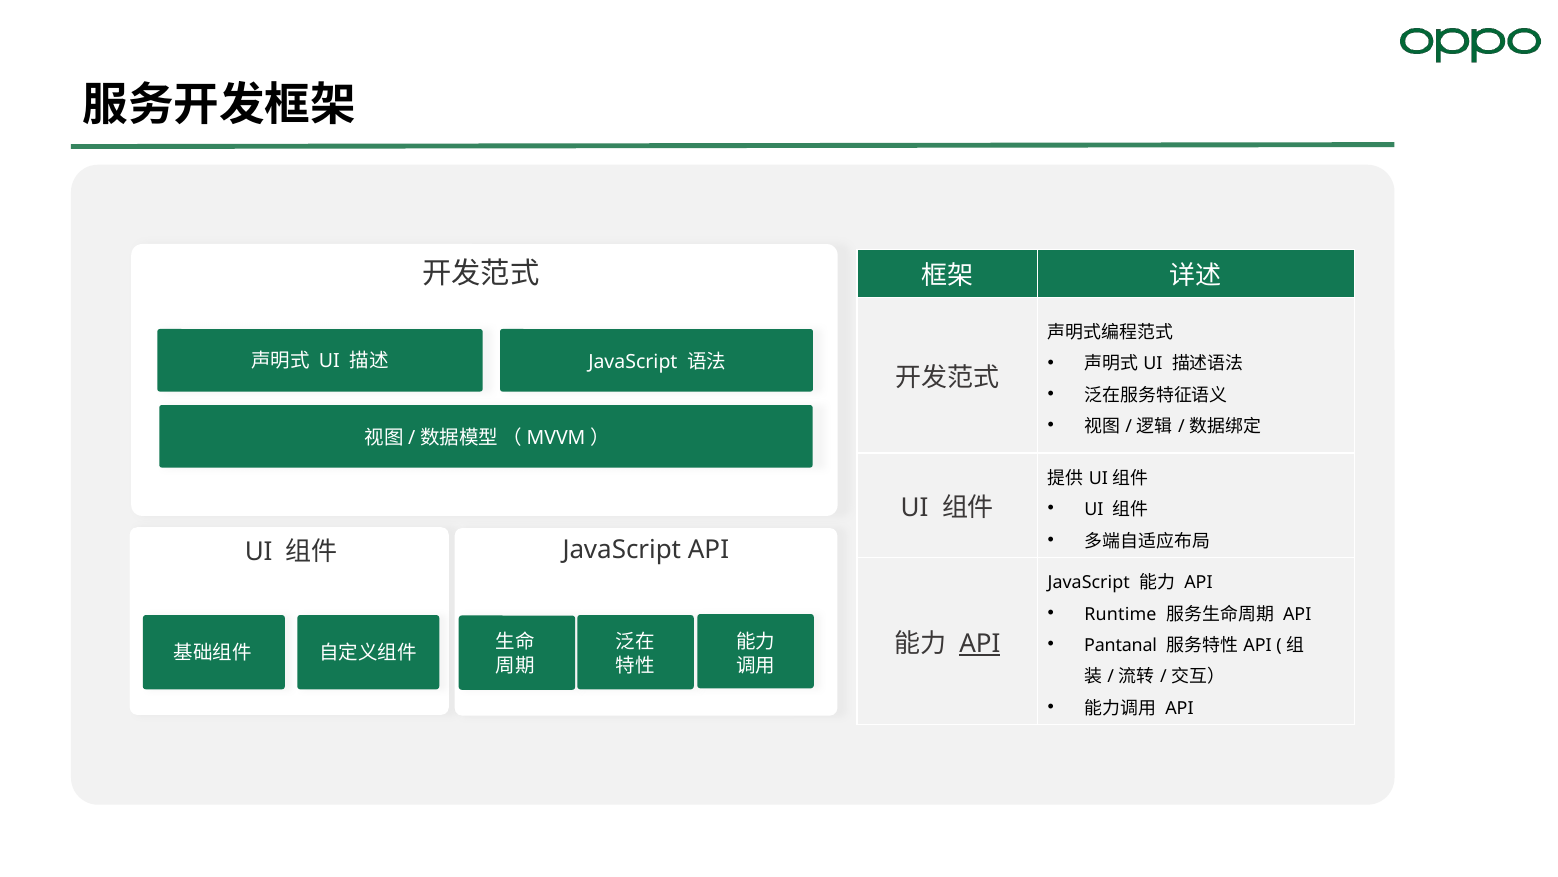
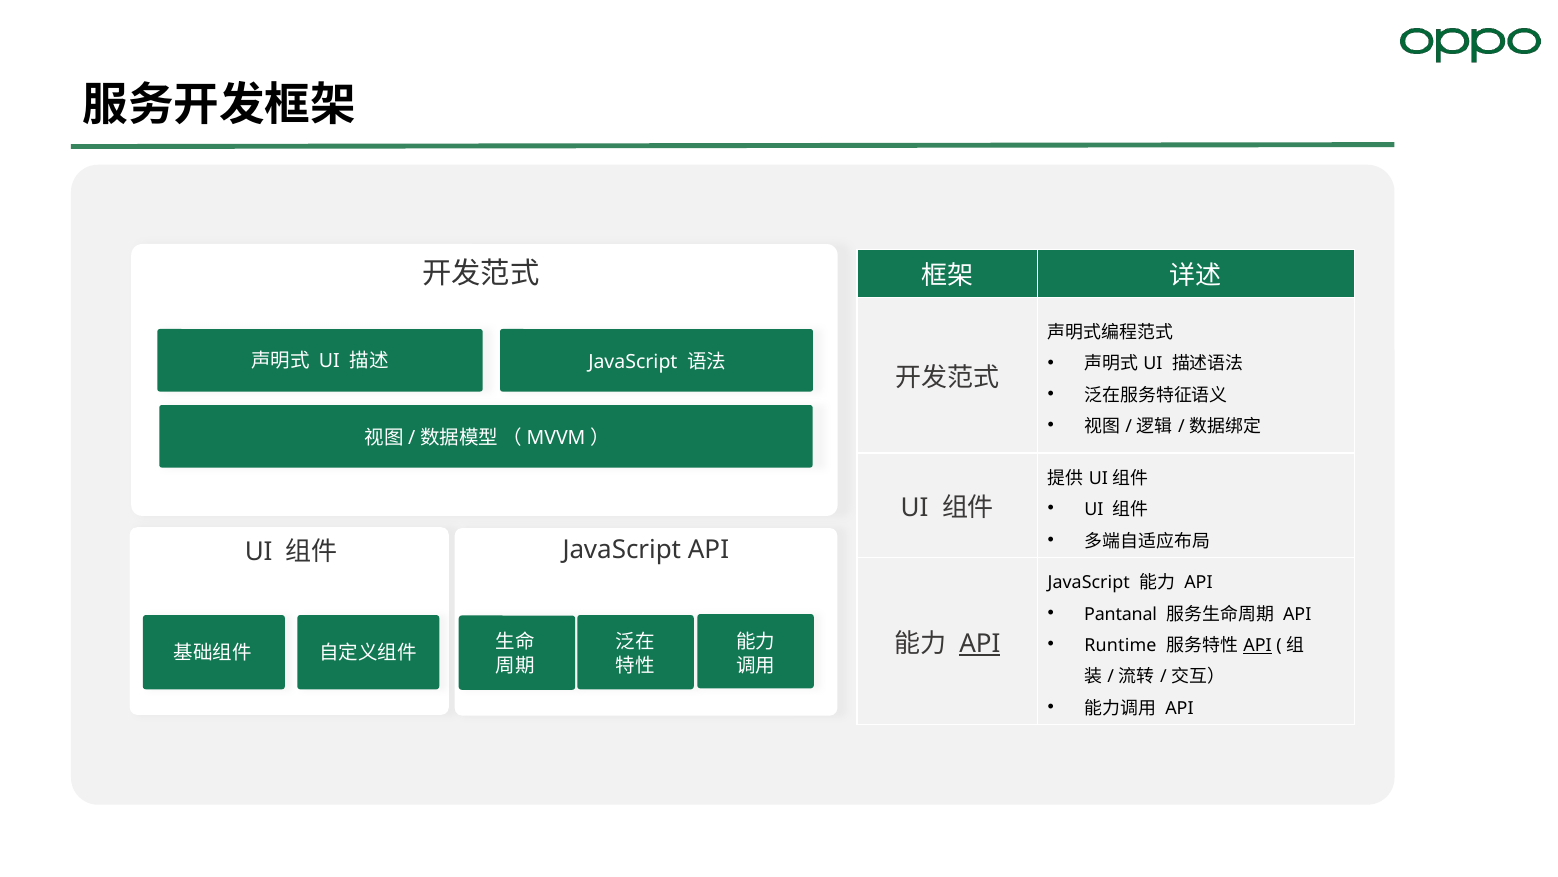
Runtime: Runtime -> Pantanal
Pantanal: Pantanal -> Runtime
API at (1258, 645) underline: none -> present
